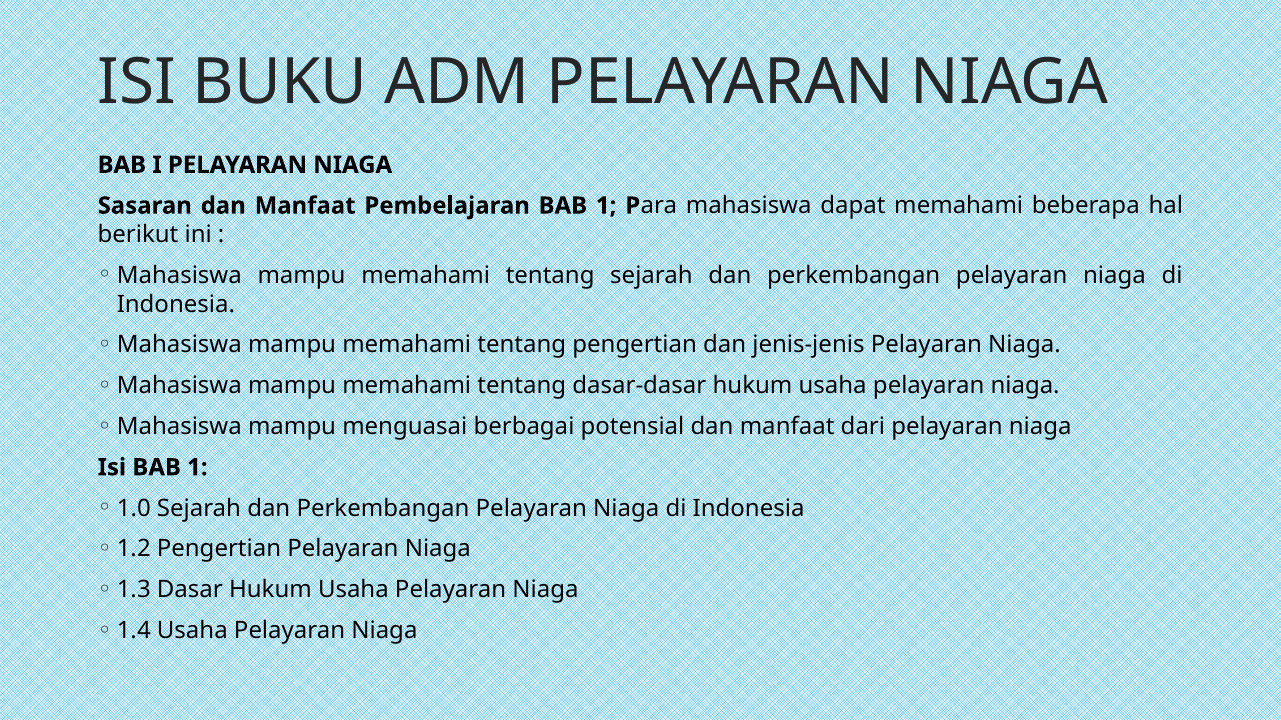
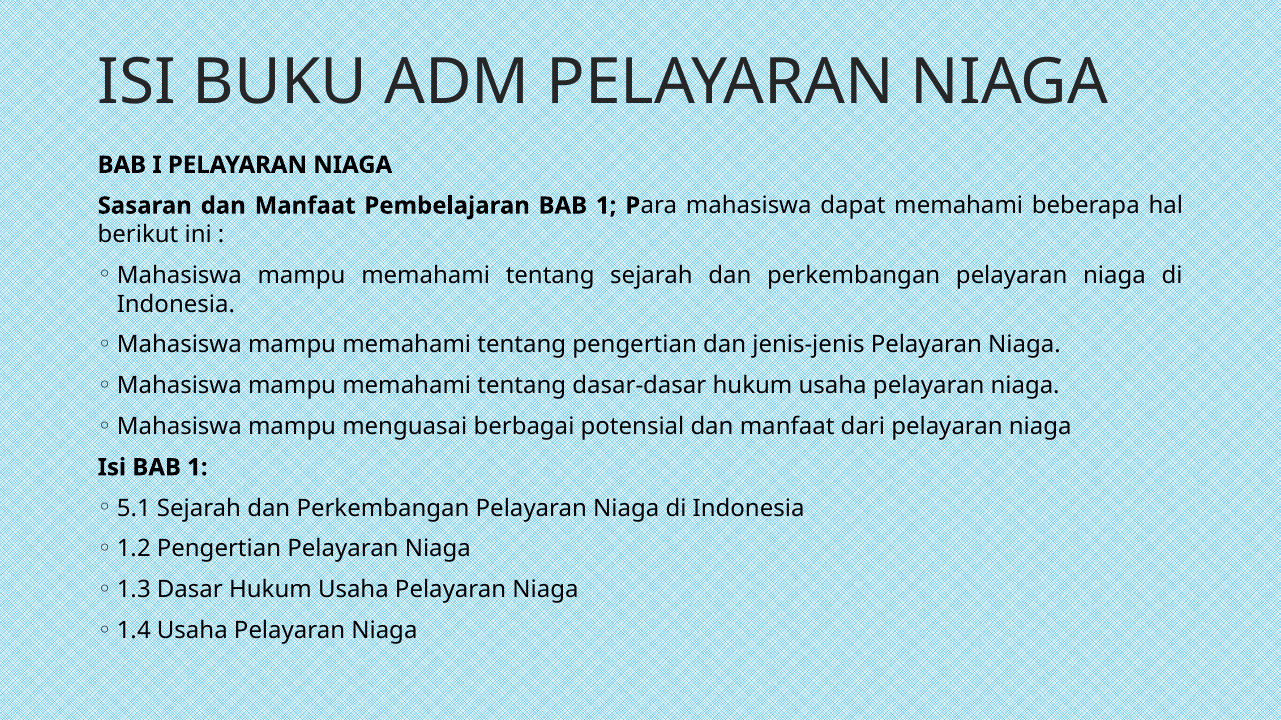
1.0: 1.0 -> 5.1
